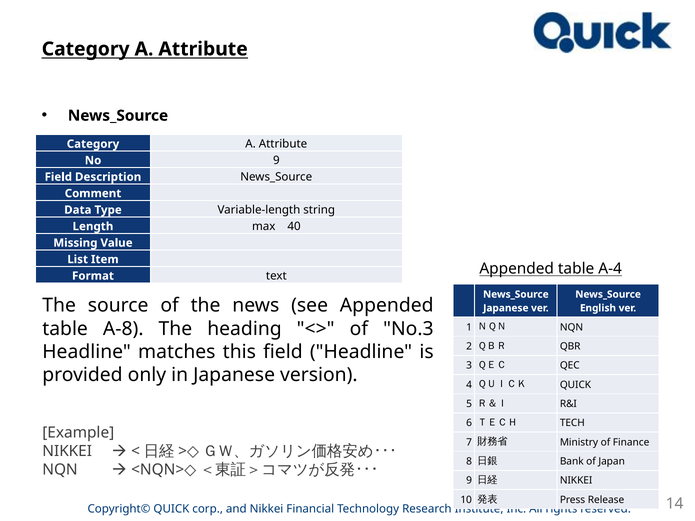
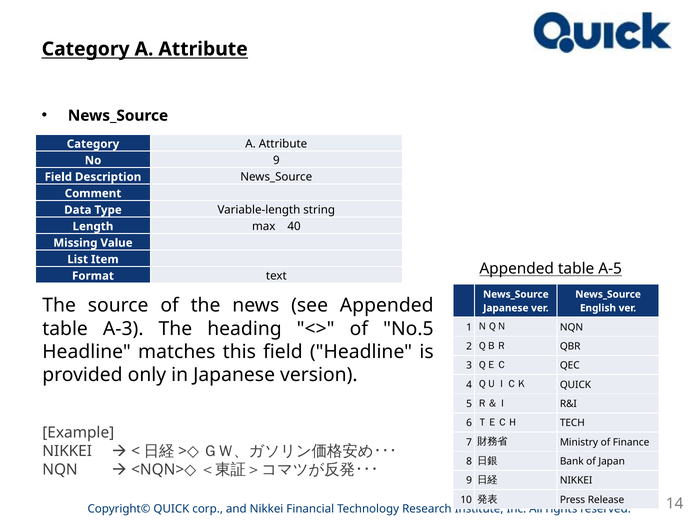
A-4: A-4 -> A-5
A-8: A-8 -> A-3
No.3: No.3 -> No.5
